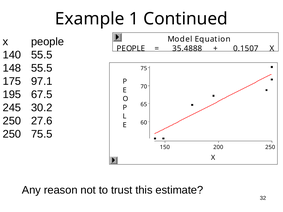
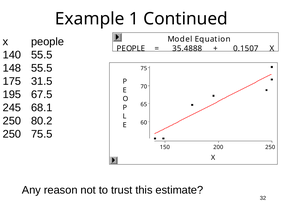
97.1: 97.1 -> 31.5
30.2: 30.2 -> 68.1
27.6: 27.6 -> 80.2
